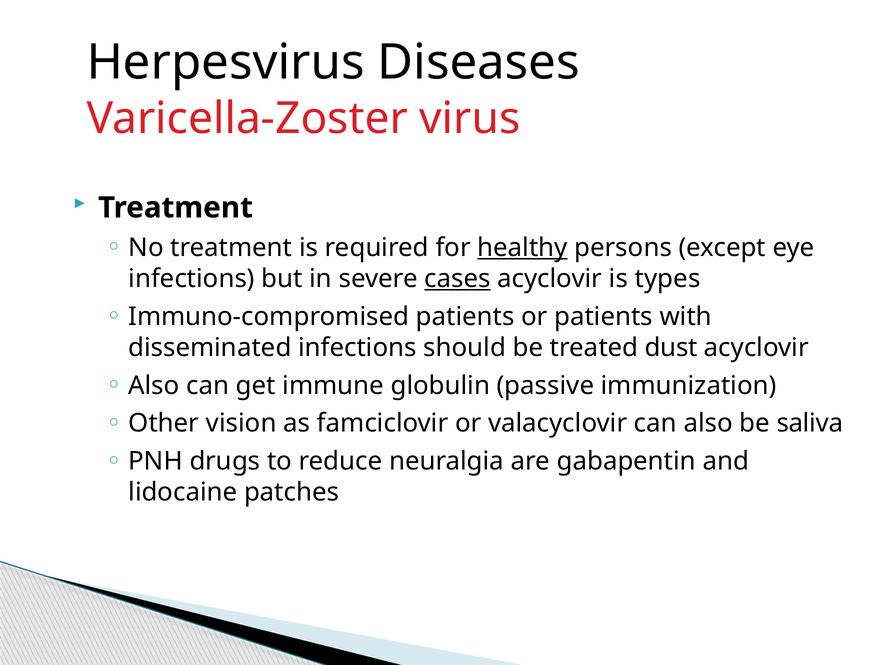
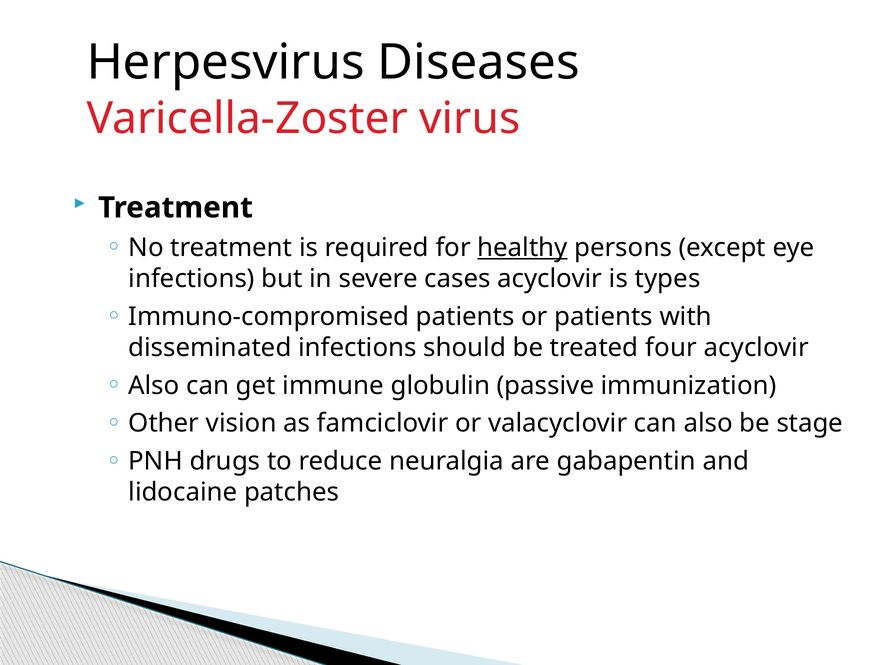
cases underline: present -> none
dust: dust -> four
saliva: saliva -> stage
